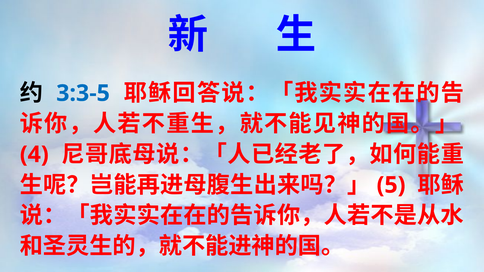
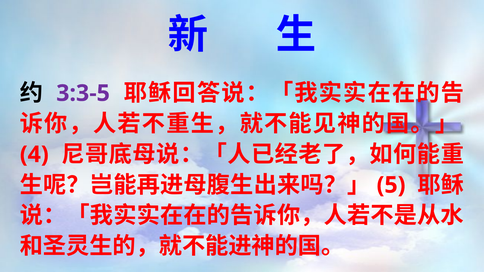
3:3-5 colour: blue -> purple
